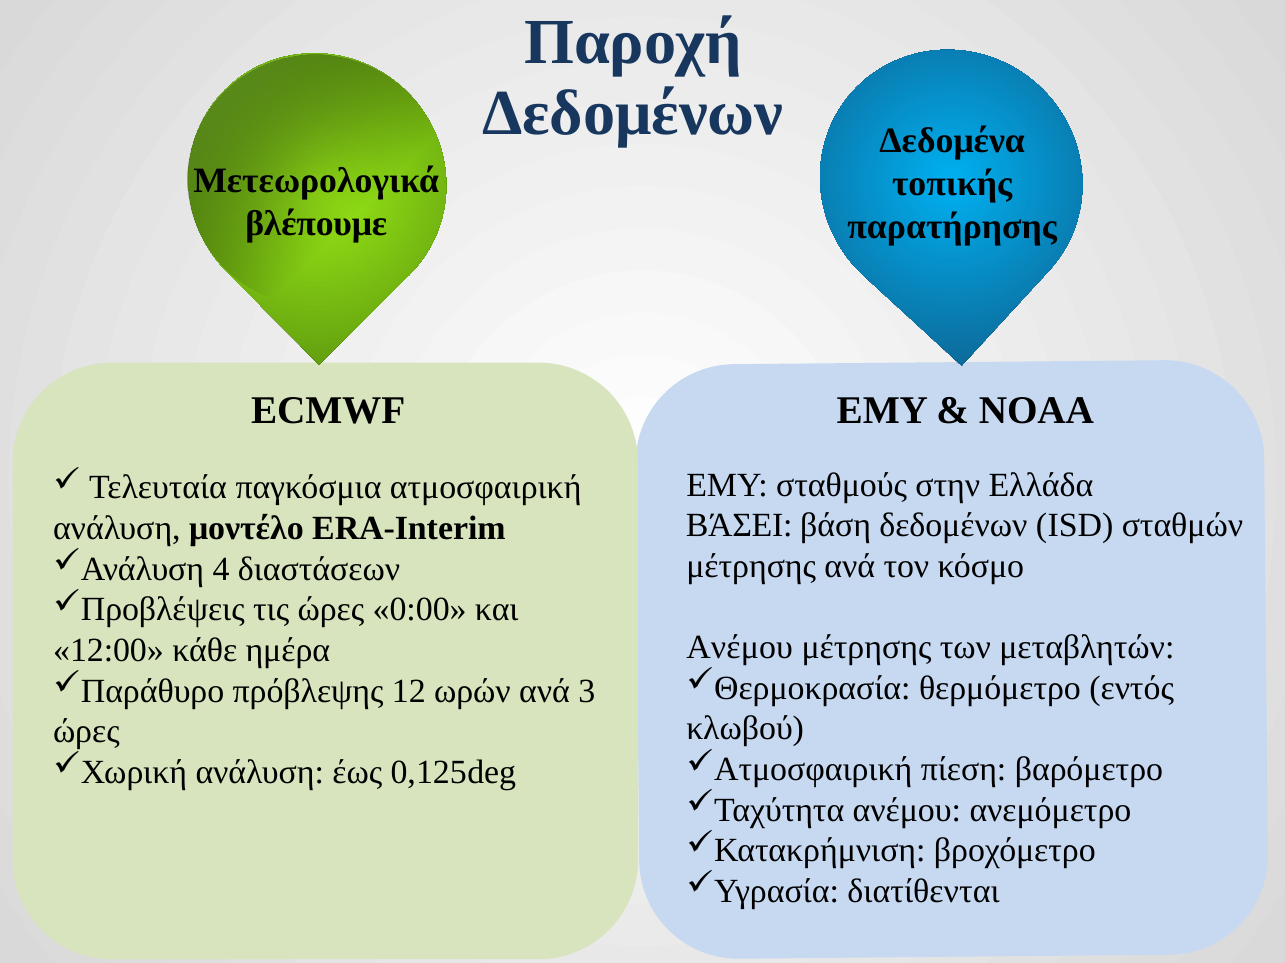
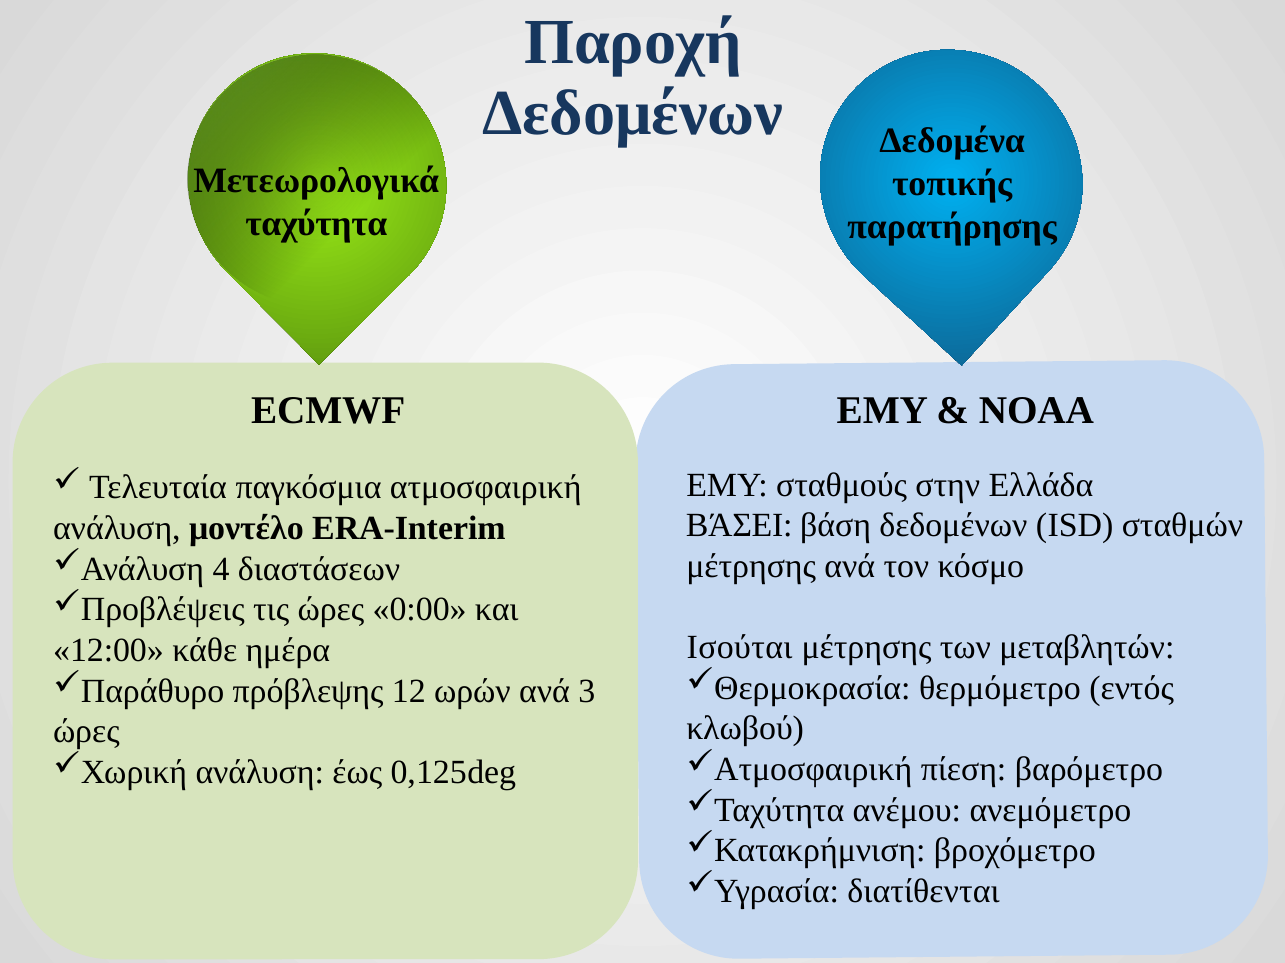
βλέπουμε: βλέπουμε -> ταχύτητα
Ανέμου at (740, 648): Ανέμου -> Ισούται
